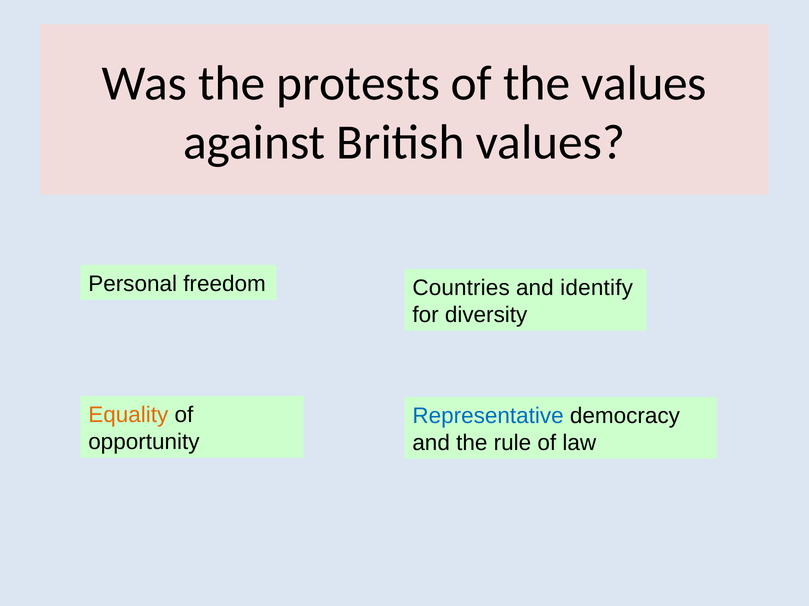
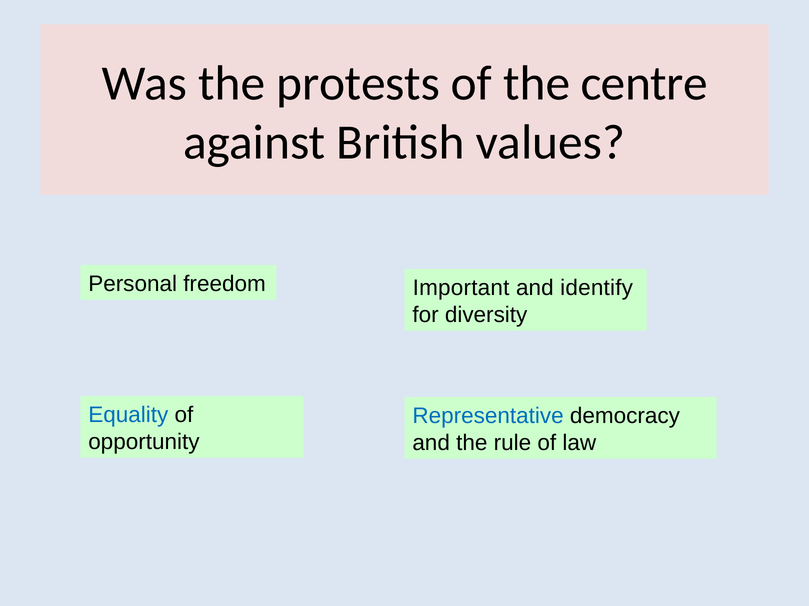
the values: values -> centre
Countries: Countries -> Important
Equality colour: orange -> blue
